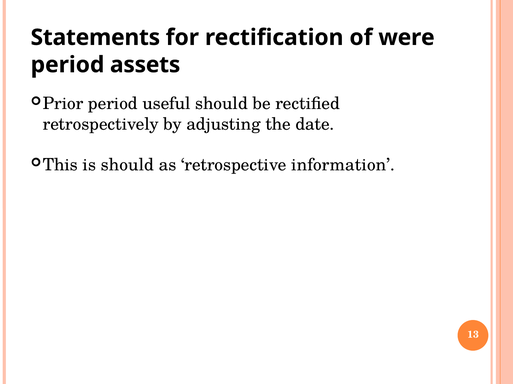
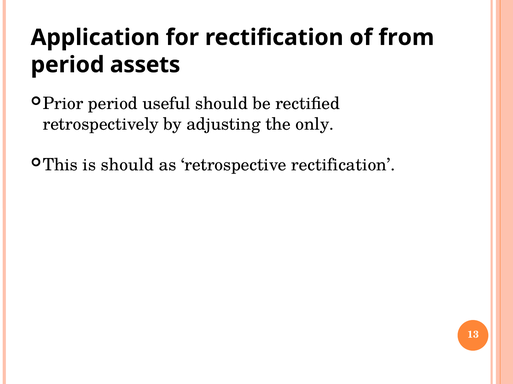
Statements: Statements -> Application
were: were -> from
date: date -> only
retrospective information: information -> rectification
